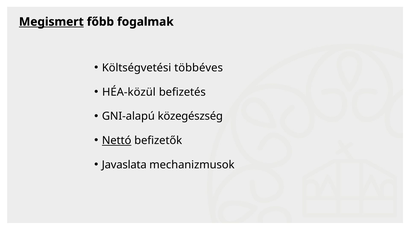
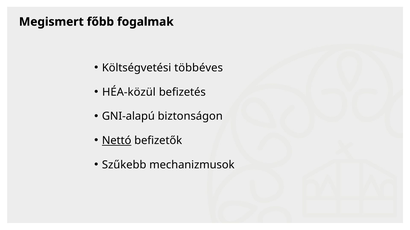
Megismert underline: present -> none
közegészség: közegészség -> biztonságon
Javaslata: Javaslata -> Szűkebb
